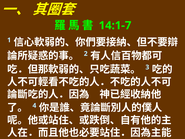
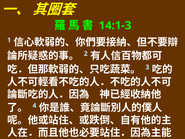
14:1-7: 14:1-7 -> 14:1-3
